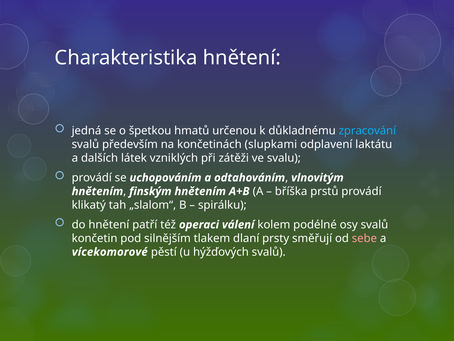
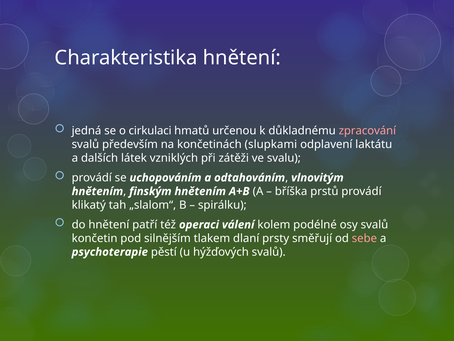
špetkou: špetkou -> cirkulaci
zpracování colour: light blue -> pink
vícekomorové: vícekomorové -> psychoterapie
